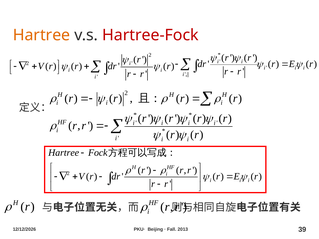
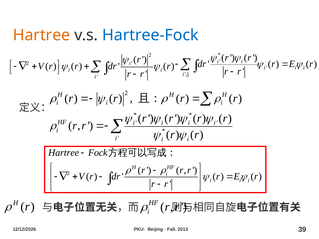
Hartree-Fock colour: red -> blue
